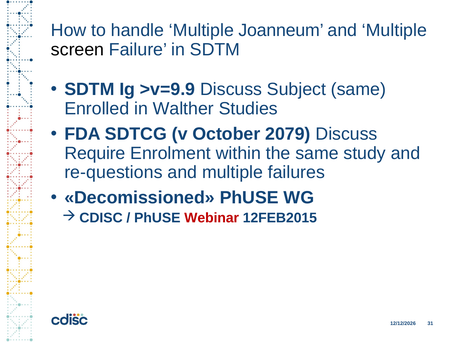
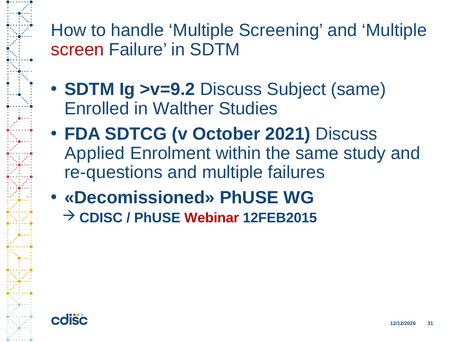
Joanneum: Joanneum -> Screening
screen colour: black -> red
>v=9.9: >v=9.9 -> >v=9.2
2079: 2079 -> 2021
Require: Require -> Applied
